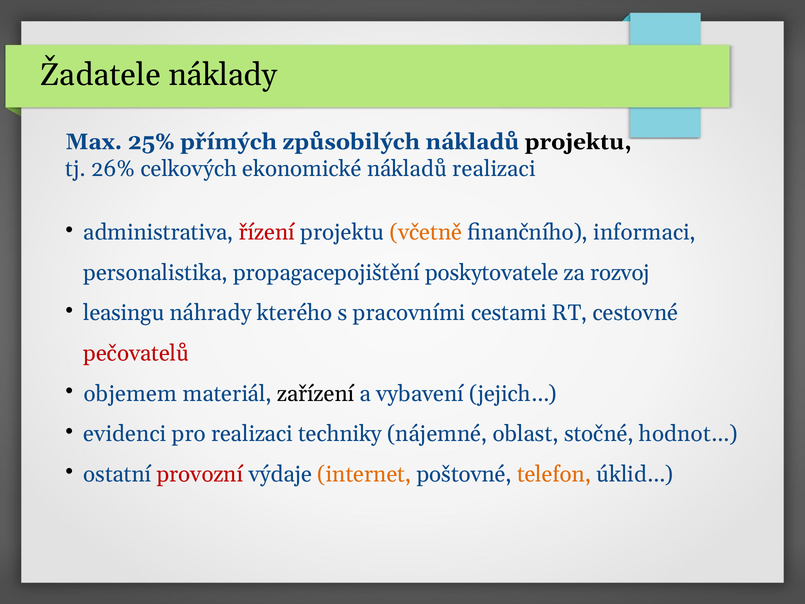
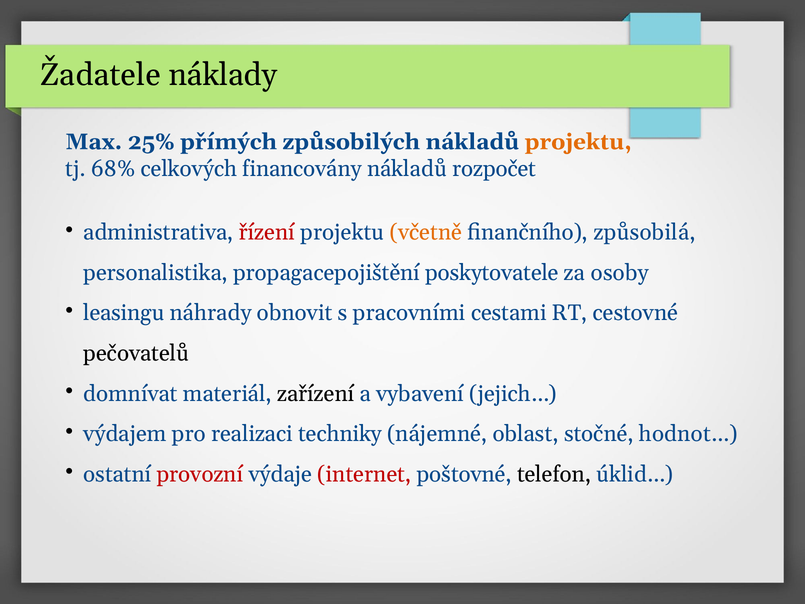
projektu at (578, 142) colour: black -> orange
26%: 26% -> 68%
ekonomické: ekonomické -> financovány
nákladů realizaci: realizaci -> rozpočet
informaci: informaci -> způsobilá
rozvoj: rozvoj -> osoby
kterého: kterého -> obnovit
pečovatelů colour: red -> black
objemem: objemem -> domnívat
evidenci: evidenci -> výdajem
internet colour: orange -> red
telefon colour: orange -> black
